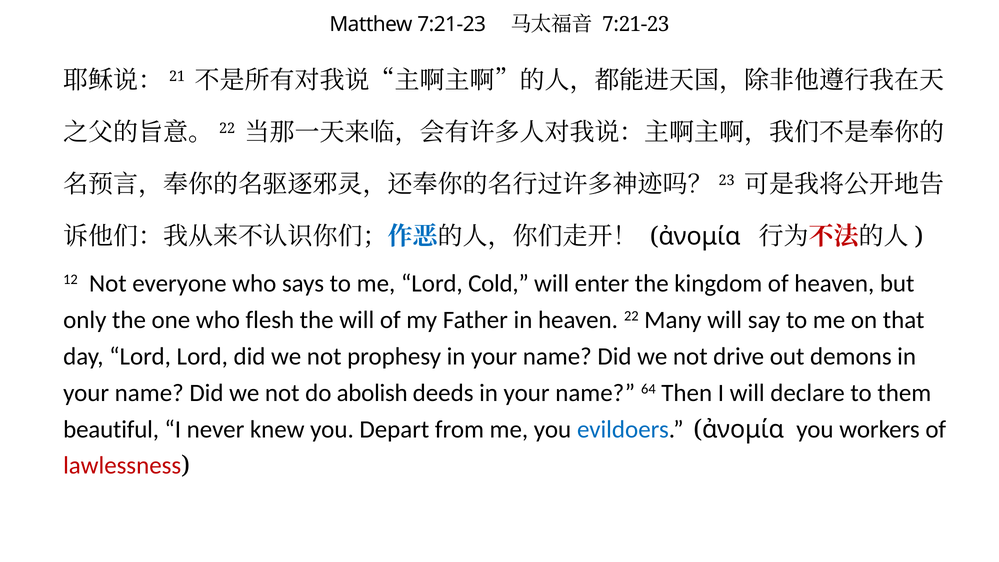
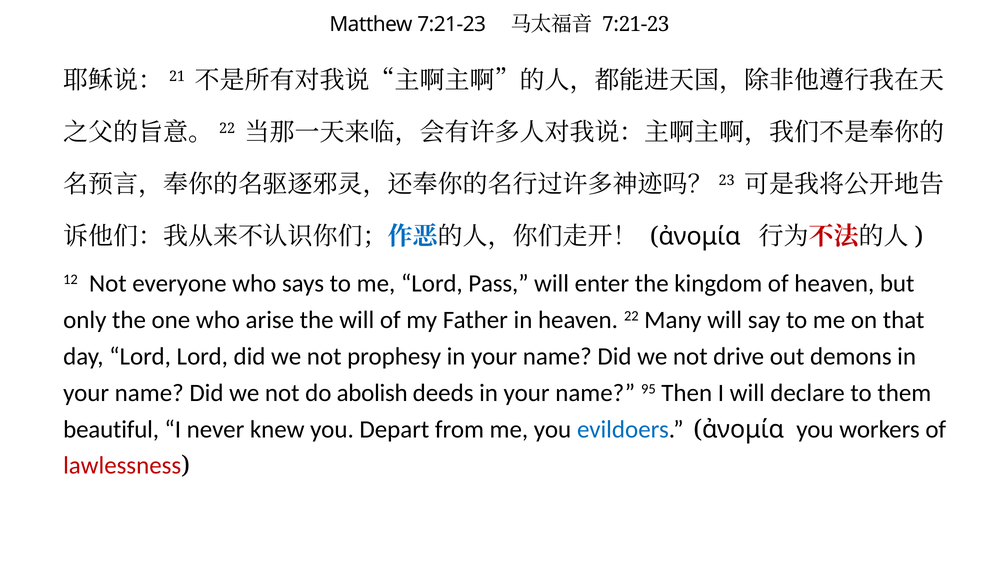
Cold: Cold -> Pass
flesh: flesh -> arise
64: 64 -> 95
